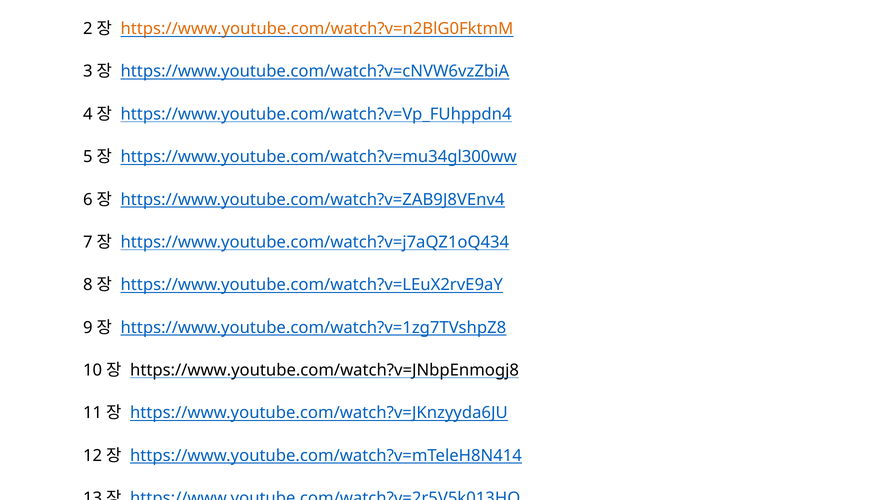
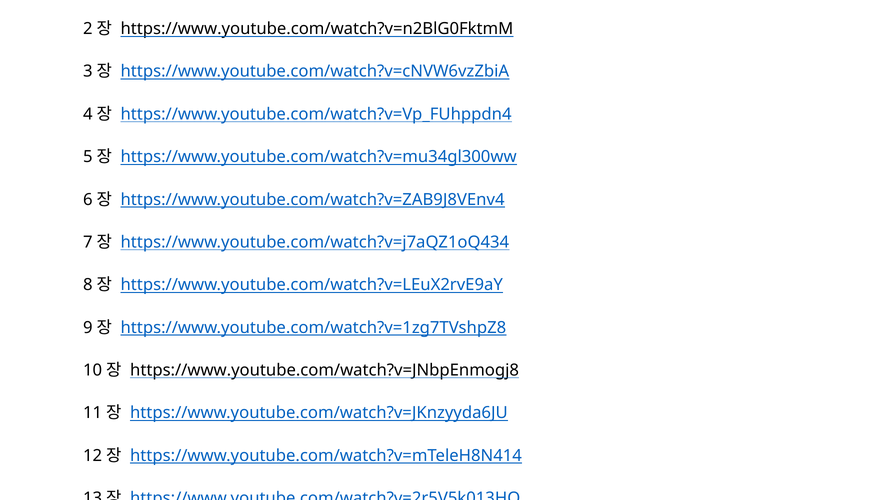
https://www.youtube.com/watch?v=n2BlG0FktmM colour: orange -> black
